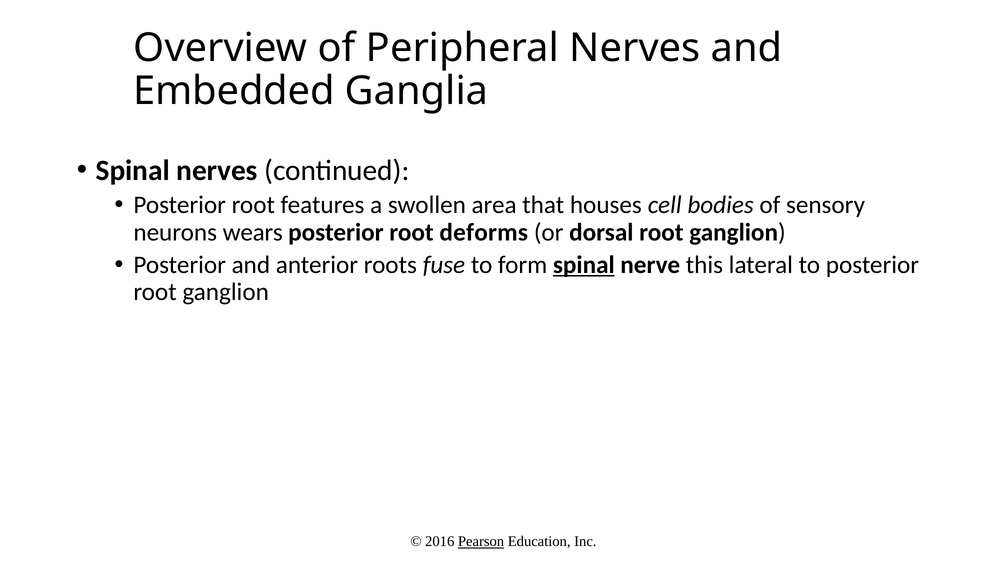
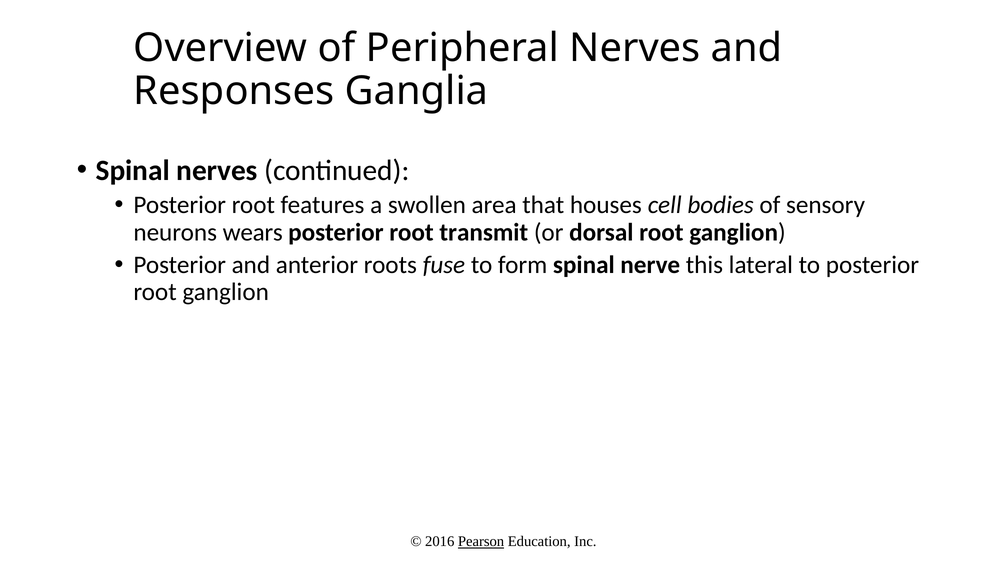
Embedded: Embedded -> Responses
deforms: deforms -> transmit
spinal at (584, 265) underline: present -> none
